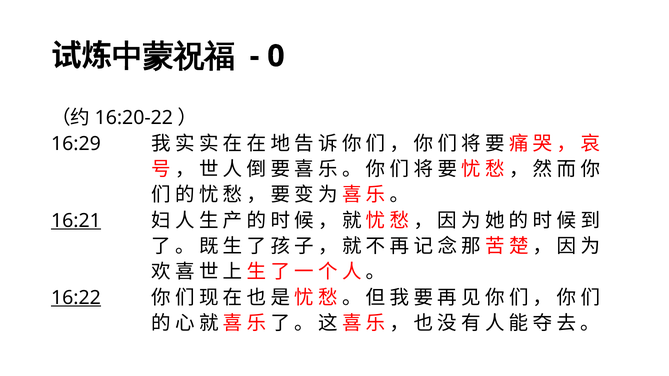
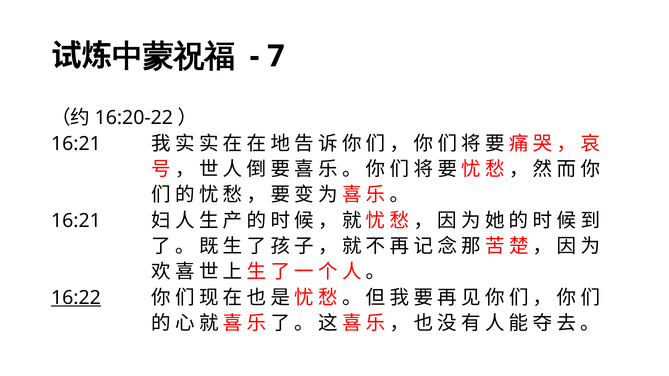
0: 0 -> 7
16:29 at (76, 144): 16:29 -> 16:21
16:21 at (76, 221) underline: present -> none
